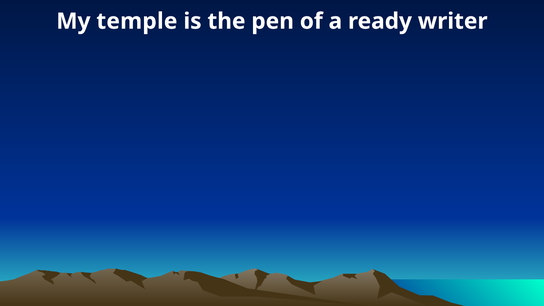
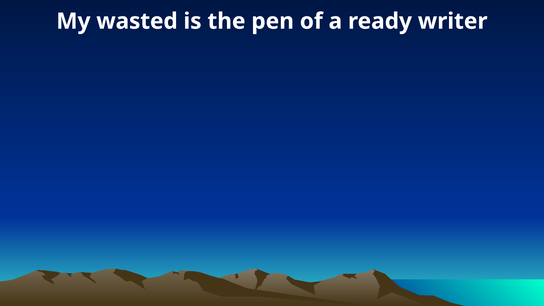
temple: temple -> wasted
